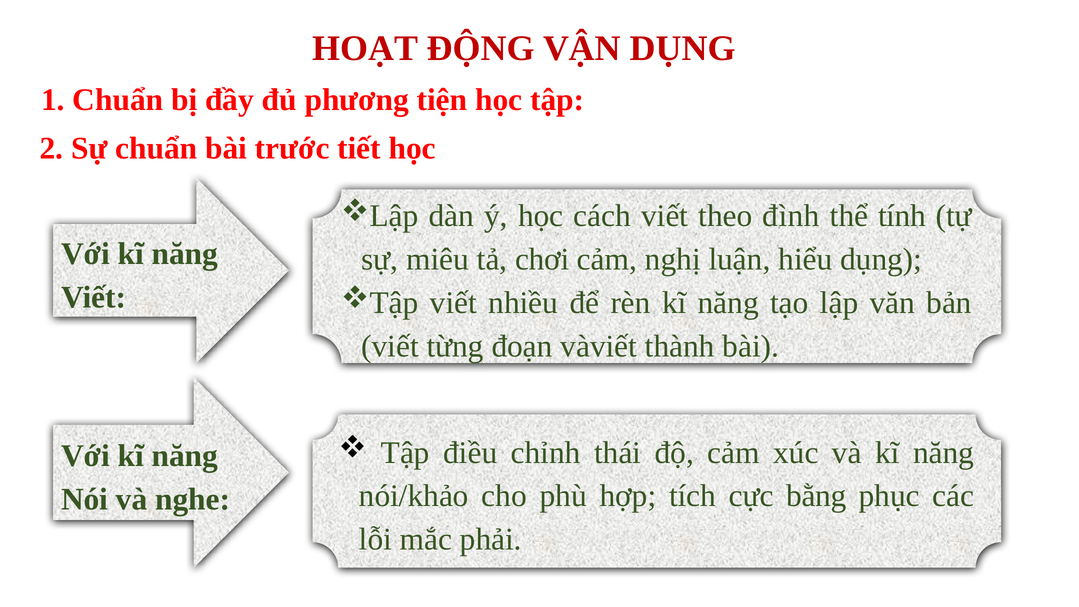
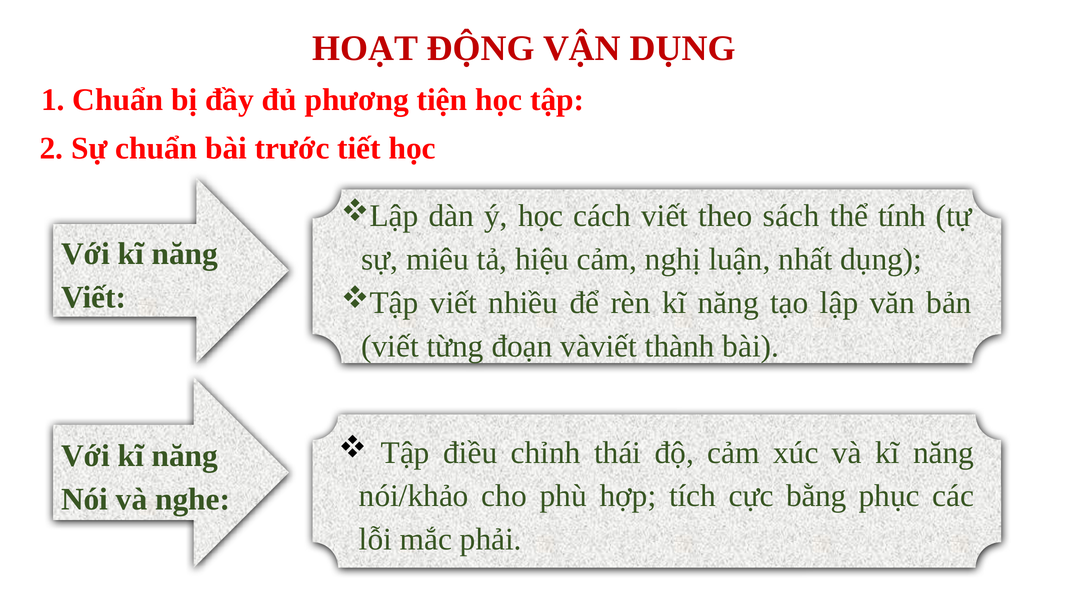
đình: đình -> sách
chơi: chơi -> hiệu
hiểu: hiểu -> nhất
